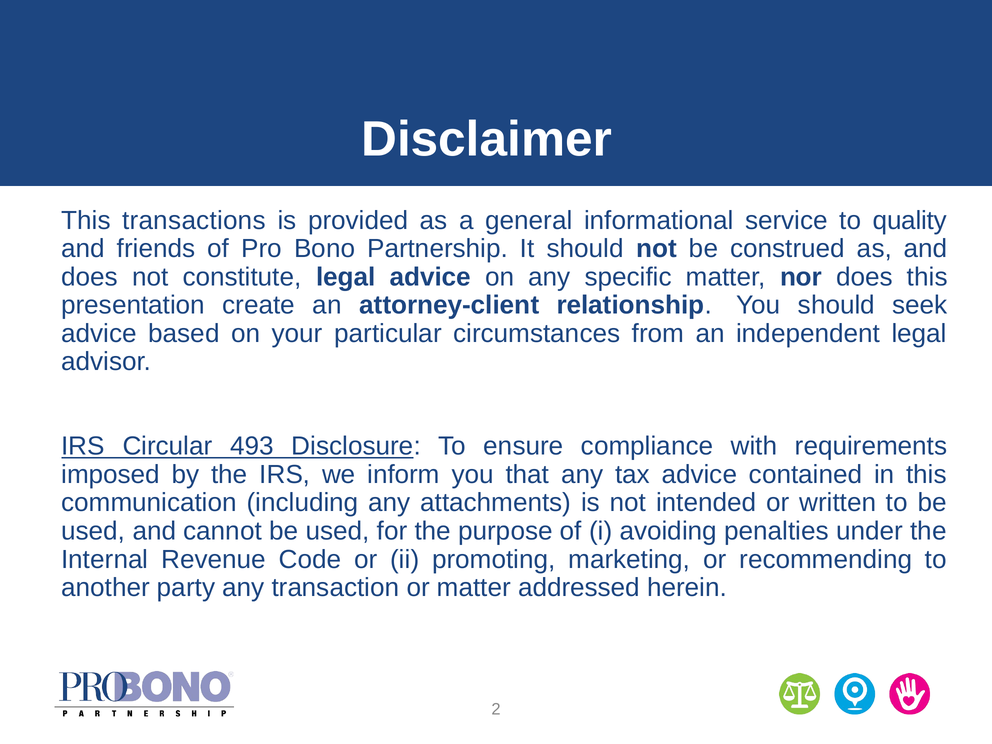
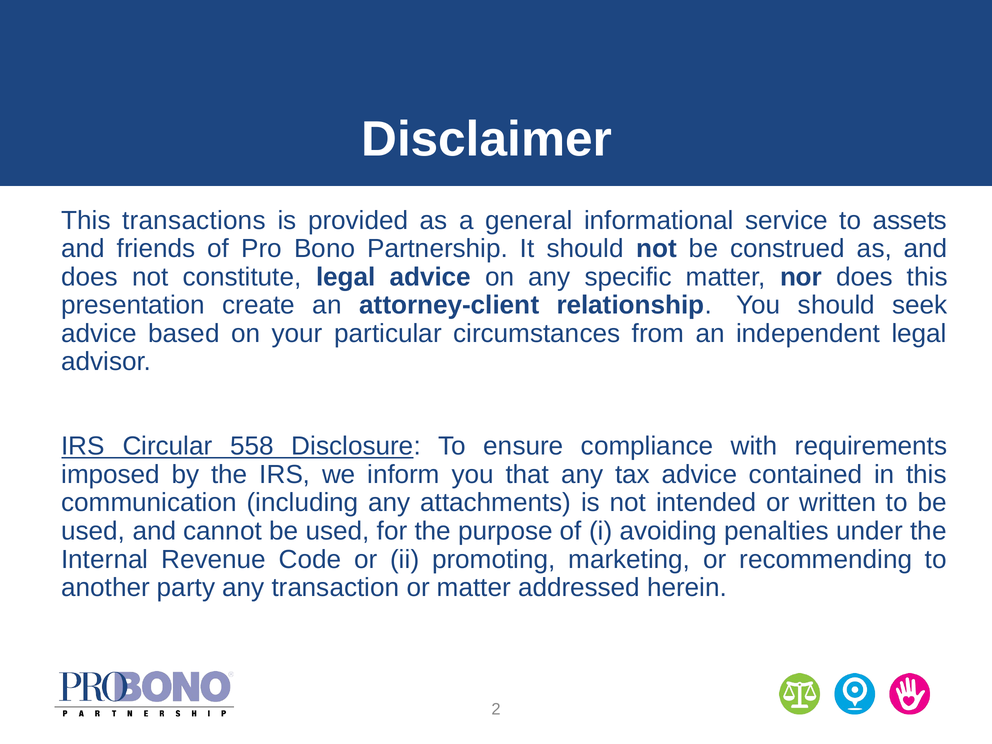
quality: quality -> assets
493: 493 -> 558
